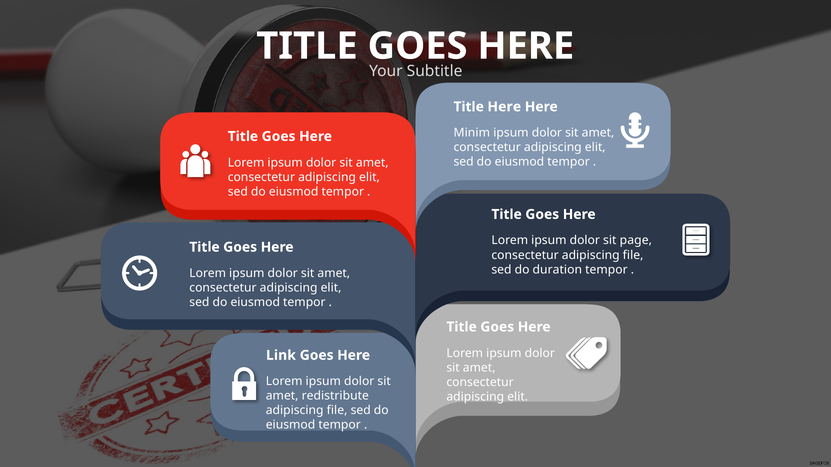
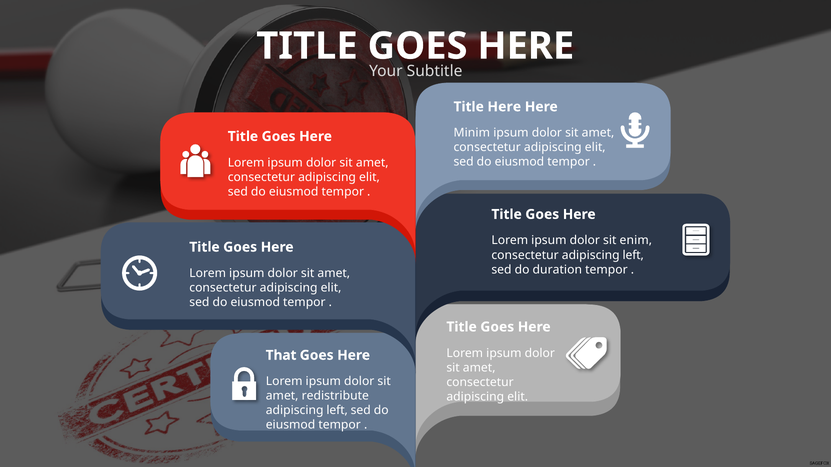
page: page -> enim
consectetur adipiscing file: file -> left
Link: Link -> That
file at (337, 411): file -> left
